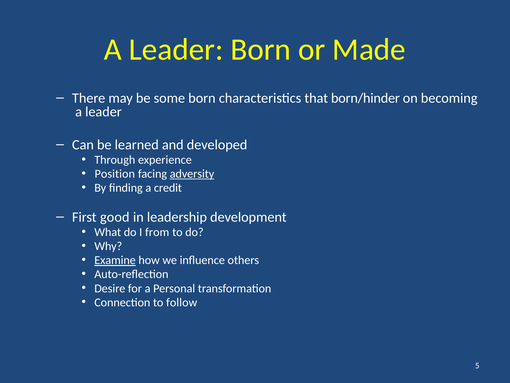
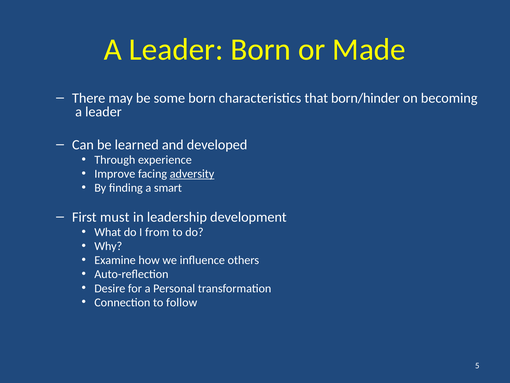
Position: Position -> Improve
credit: credit -> smart
good: good -> must
Examine underline: present -> none
